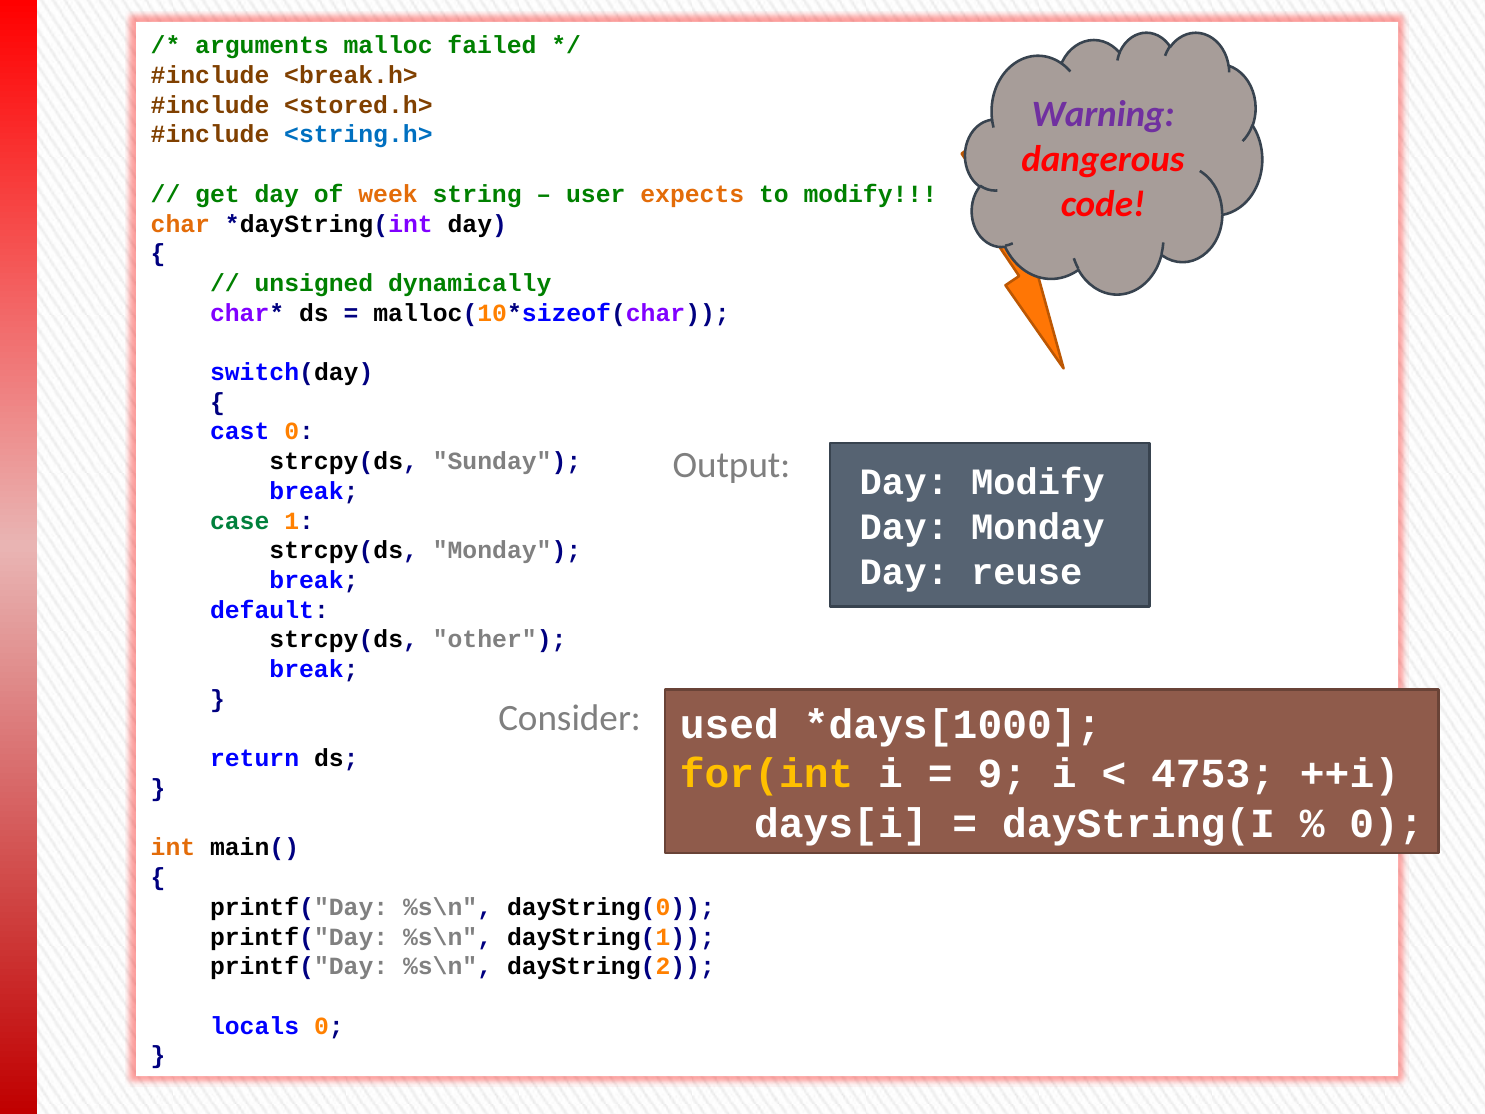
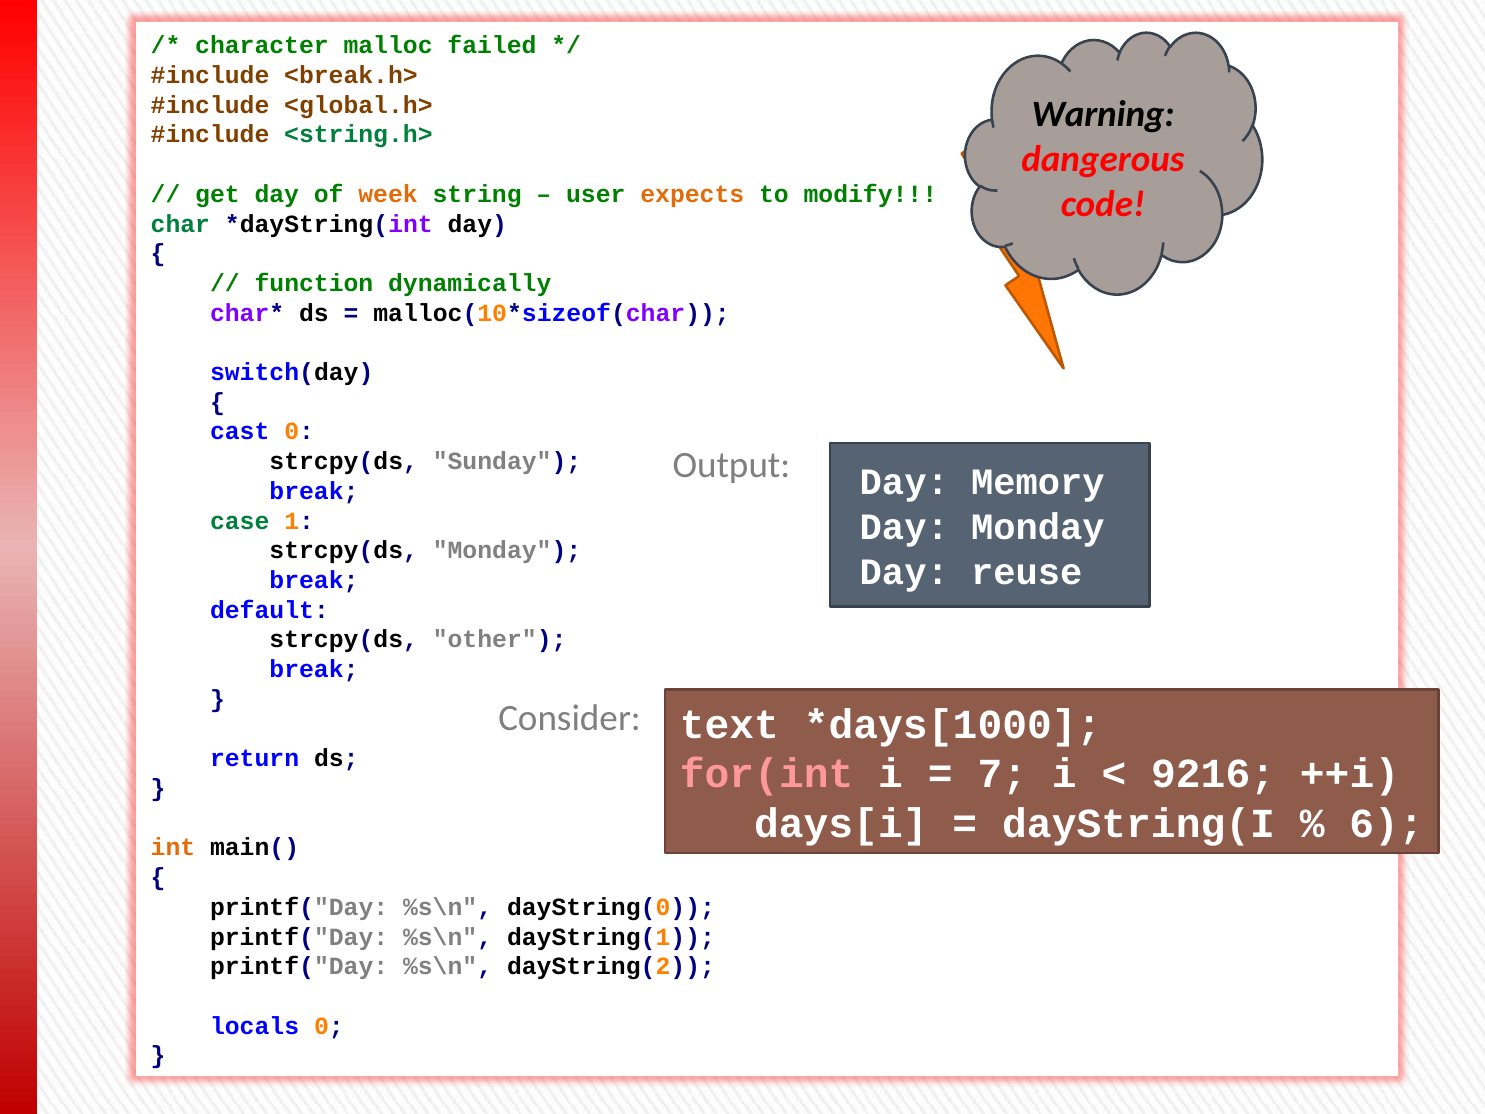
arguments: arguments -> character
<stored.h>: <stored.h> -> <global.h>
Warning colour: purple -> black
<string.h> colour: blue -> green
char colour: orange -> green
unsigned: unsigned -> function
Day Modify: Modify -> Memory
used: used -> text
for(int colour: yellow -> pink
9: 9 -> 7
4753: 4753 -> 9216
0 at (1387, 824): 0 -> 6
